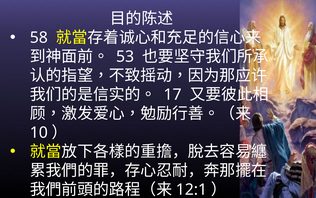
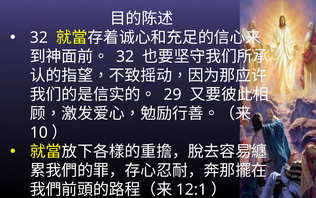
58 at (39, 38): 58 -> 32
53 at (125, 56): 53 -> 32
17: 17 -> 29
